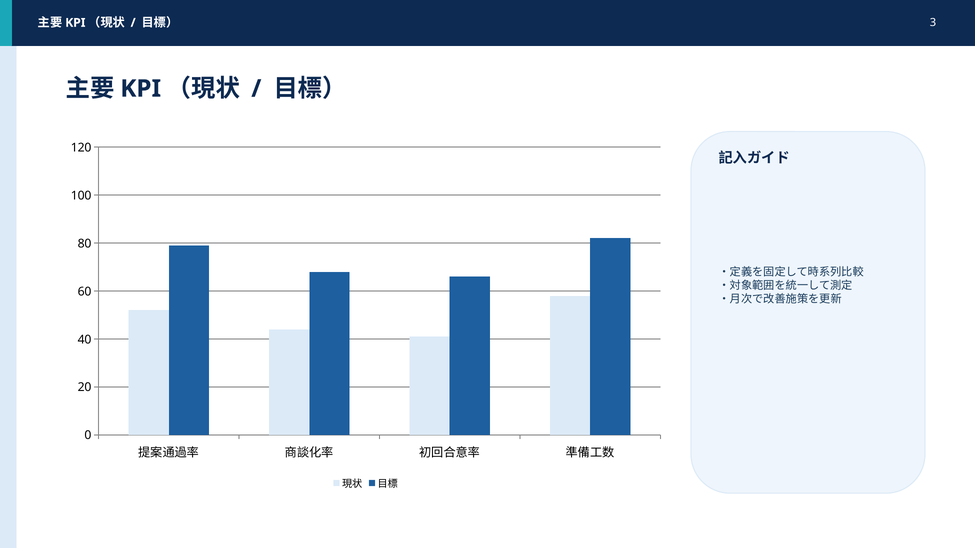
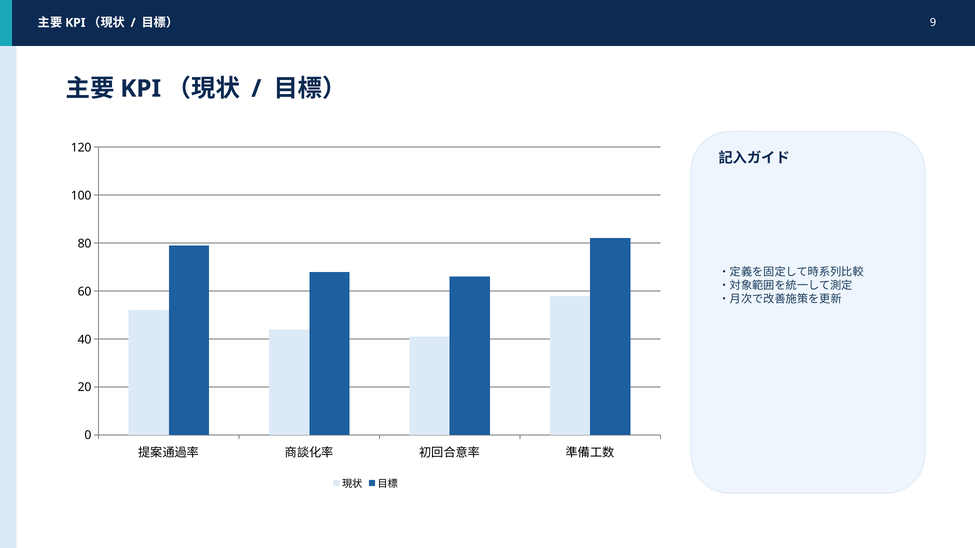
3: 3 -> 9
